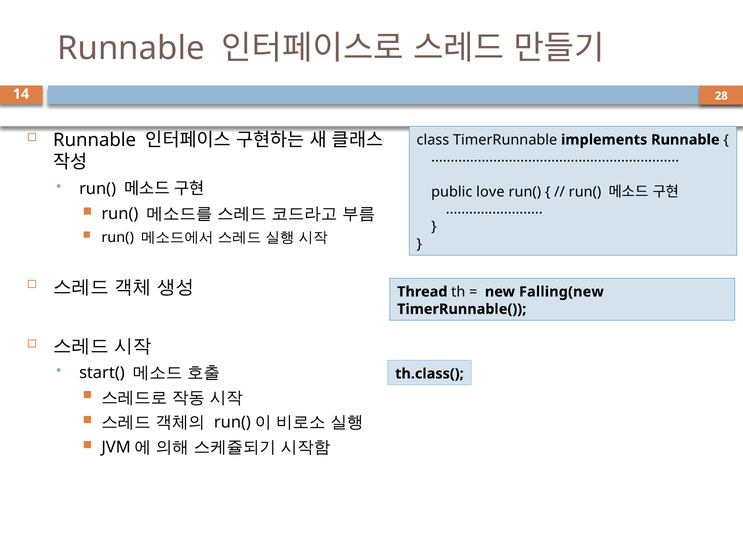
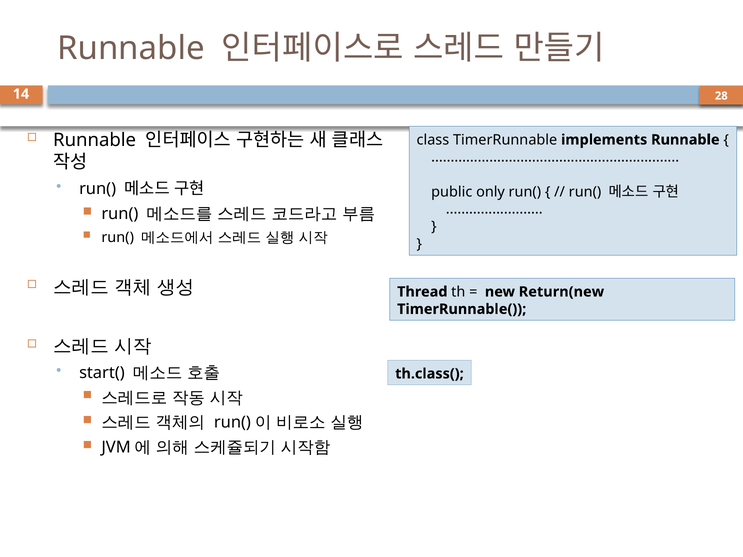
love: love -> only
Falling(new: Falling(new -> Return(new
